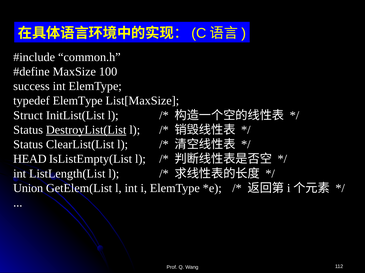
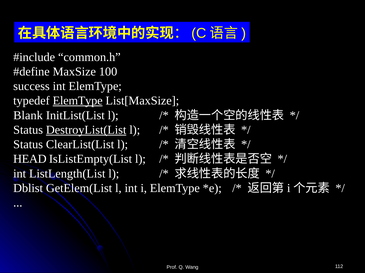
ElemType at (78, 101) underline: none -> present
Struct: Struct -> Blank
Union: Union -> Dblist
